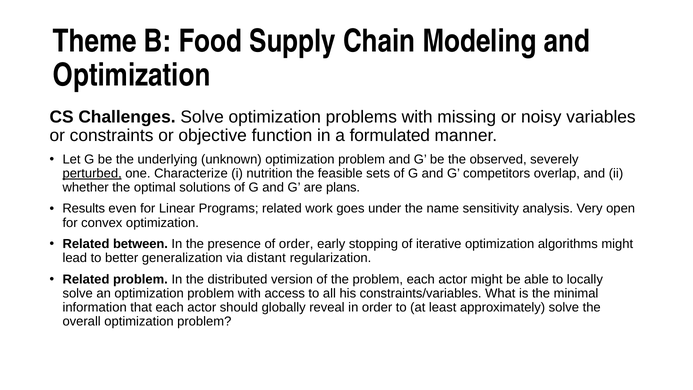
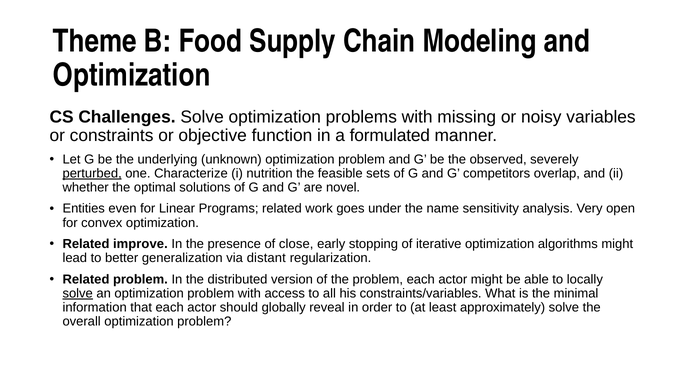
plans: plans -> novel
Results: Results -> Entities
between: between -> improve
of order: order -> close
solve at (78, 293) underline: none -> present
